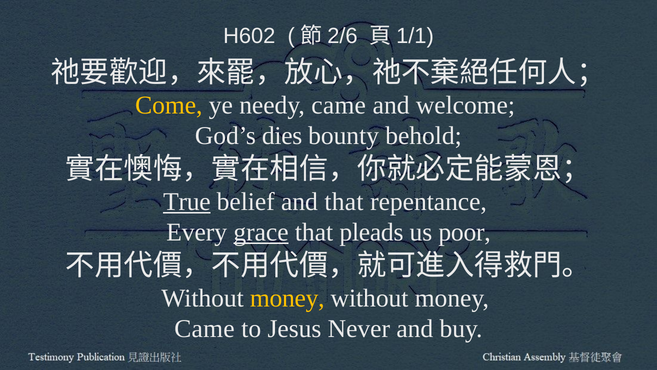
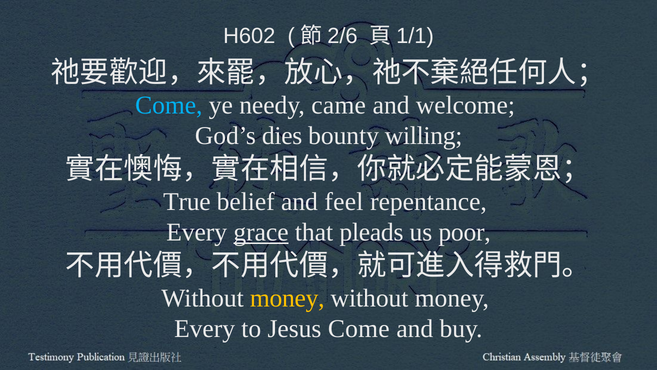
Come at (169, 105) colour: yellow -> light blue
behold: behold -> willing
True underline: present -> none
and that: that -> feel
Came at (204, 329): Came -> Every
Jesus Never: Never -> Come
